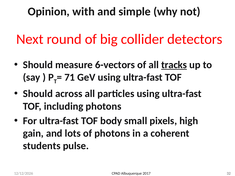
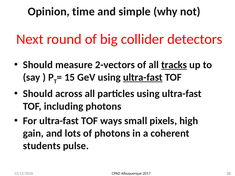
with: with -> time
6-vectors: 6-vectors -> 2-vectors
71: 71 -> 15
ultra-fast at (143, 77) underline: none -> present
body: body -> ways
